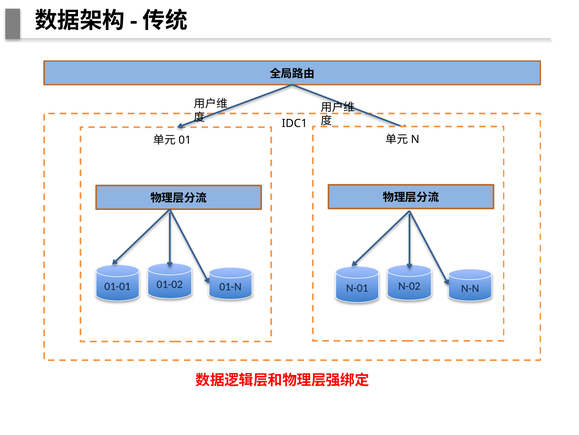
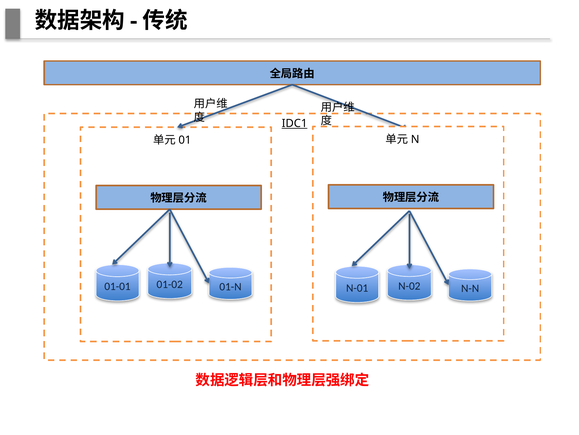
IDC1 underline: none -> present
